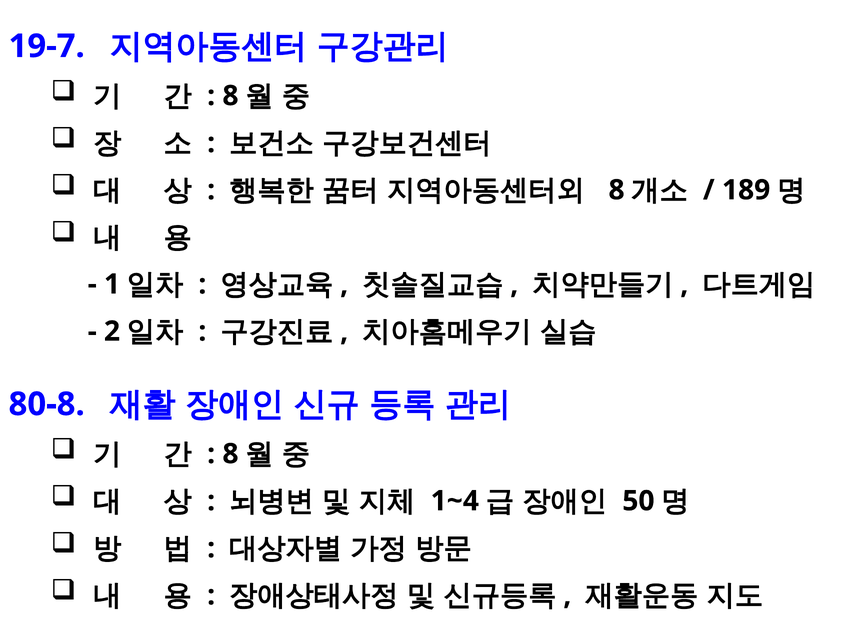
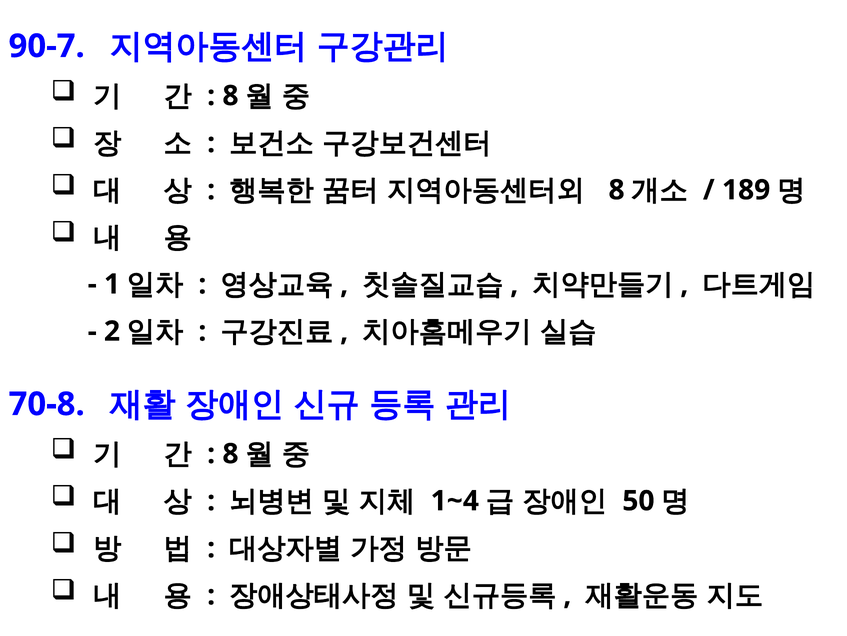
19-7: 19-7 -> 90-7
80-8: 80-8 -> 70-8
